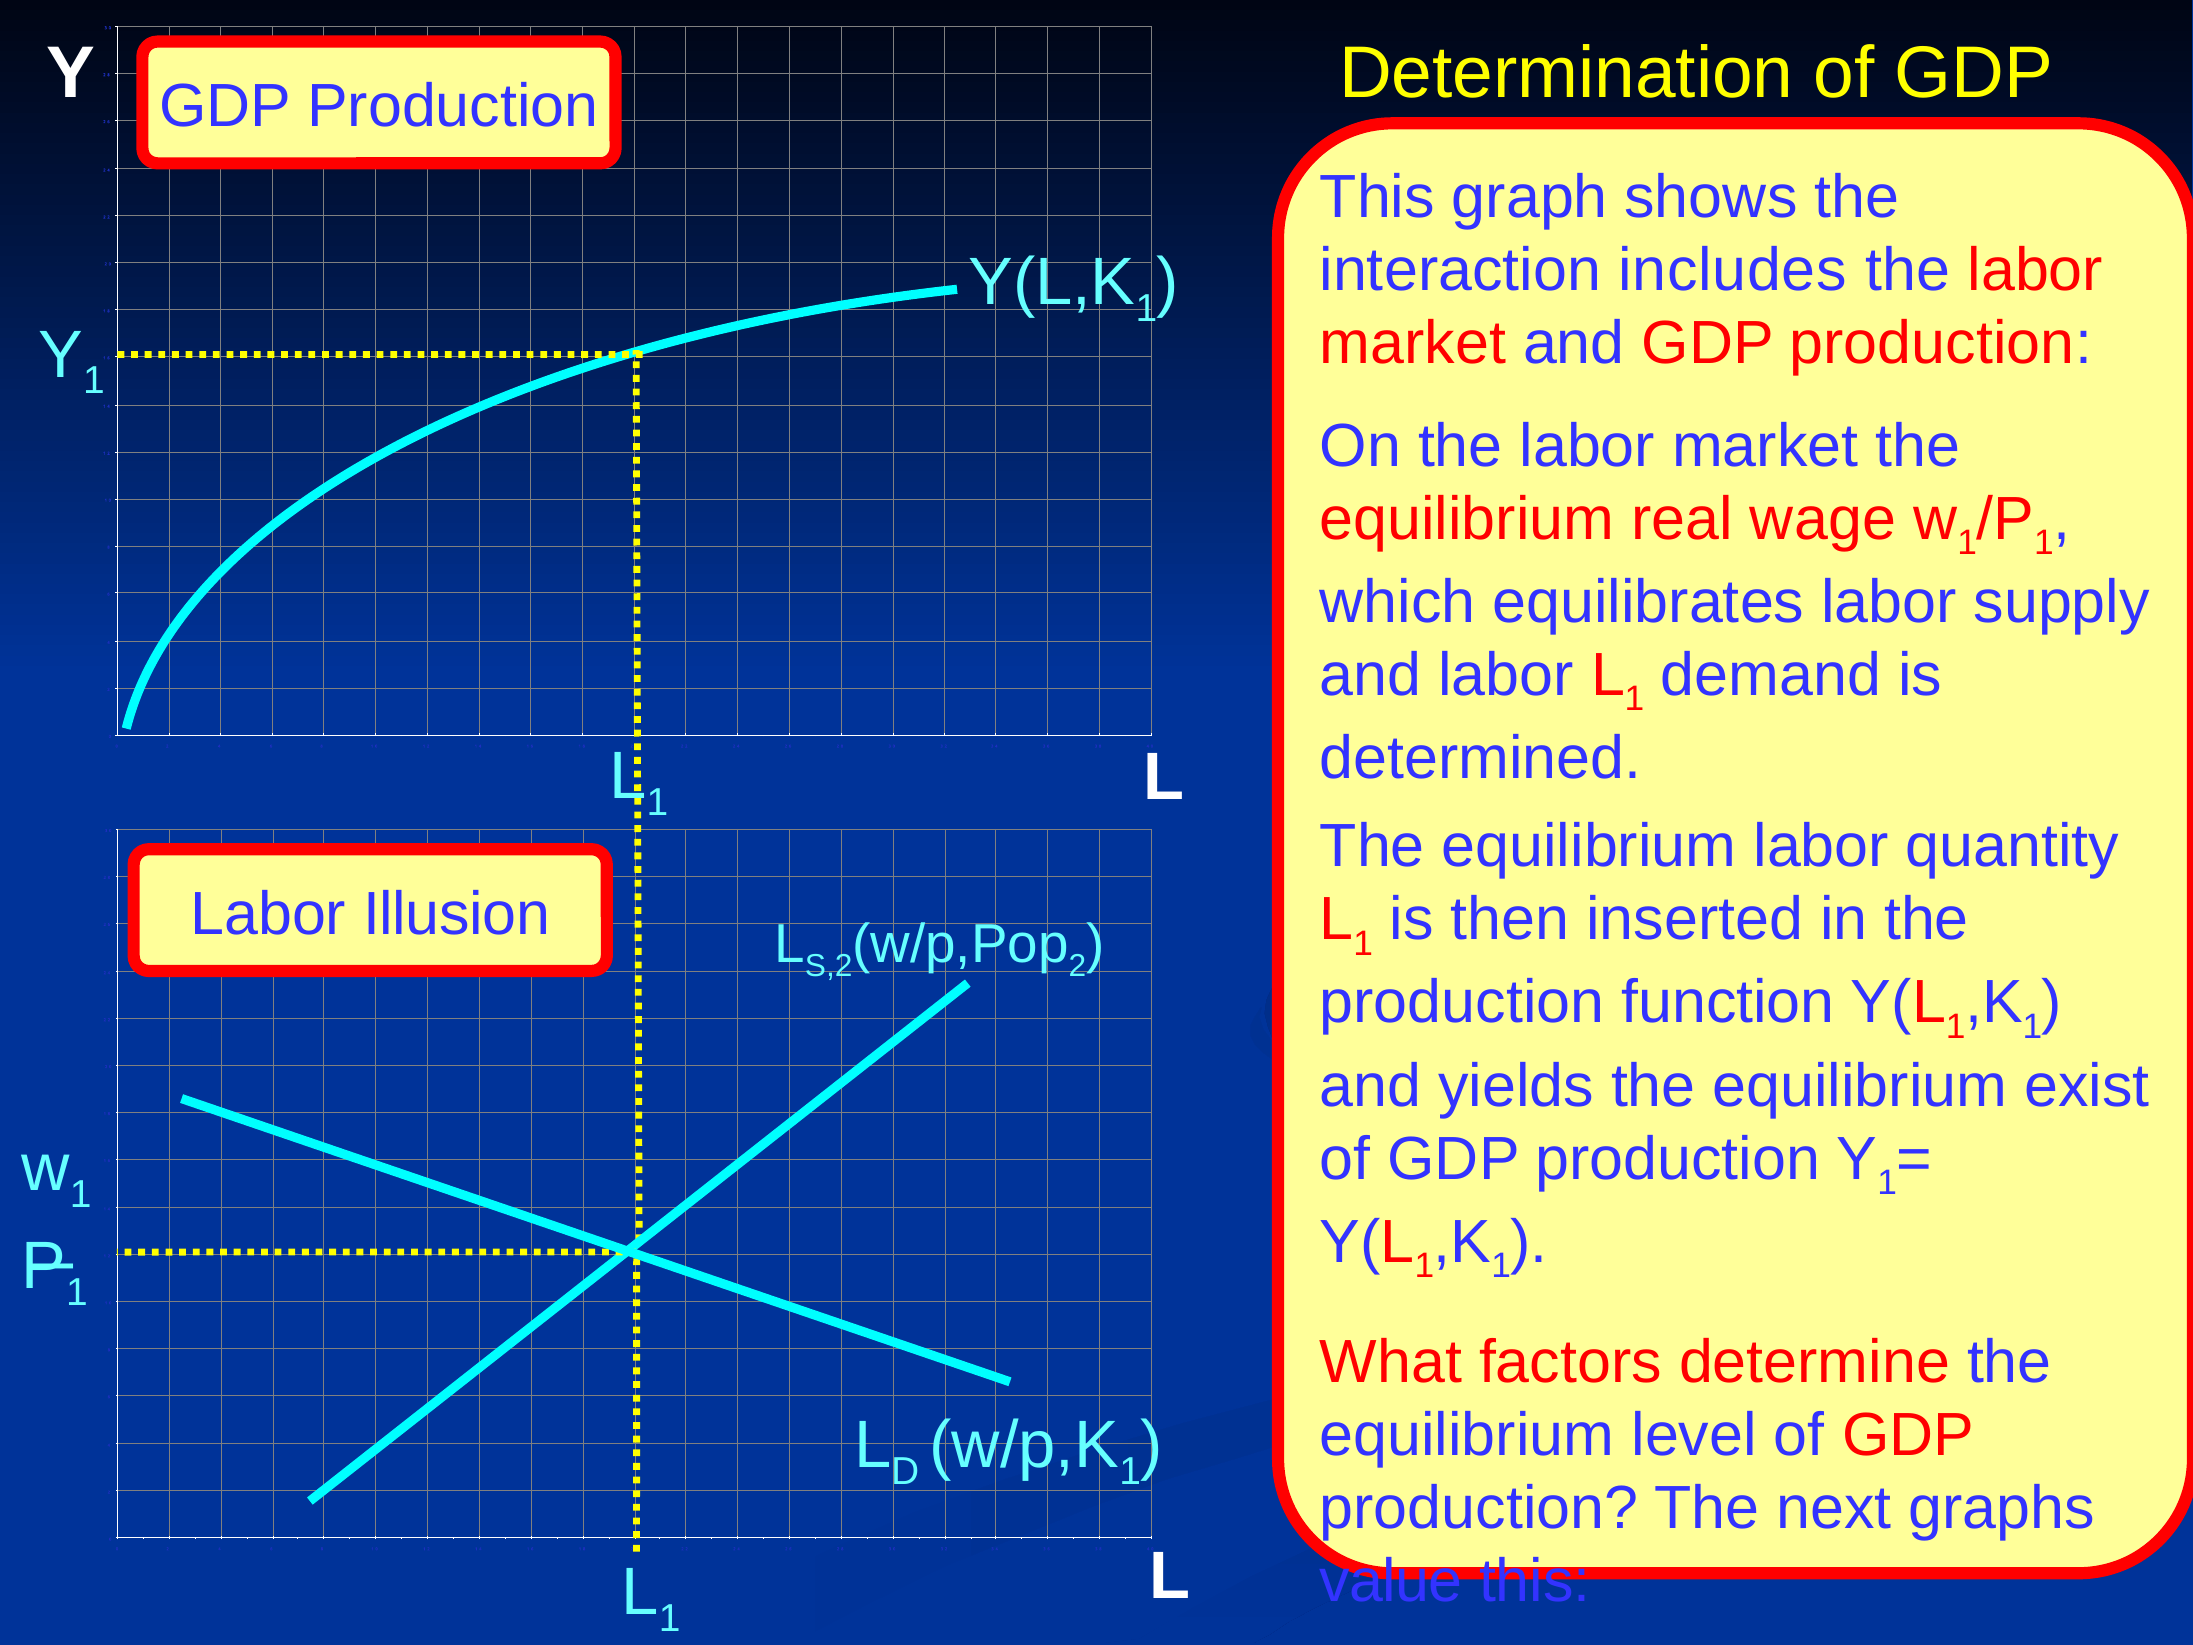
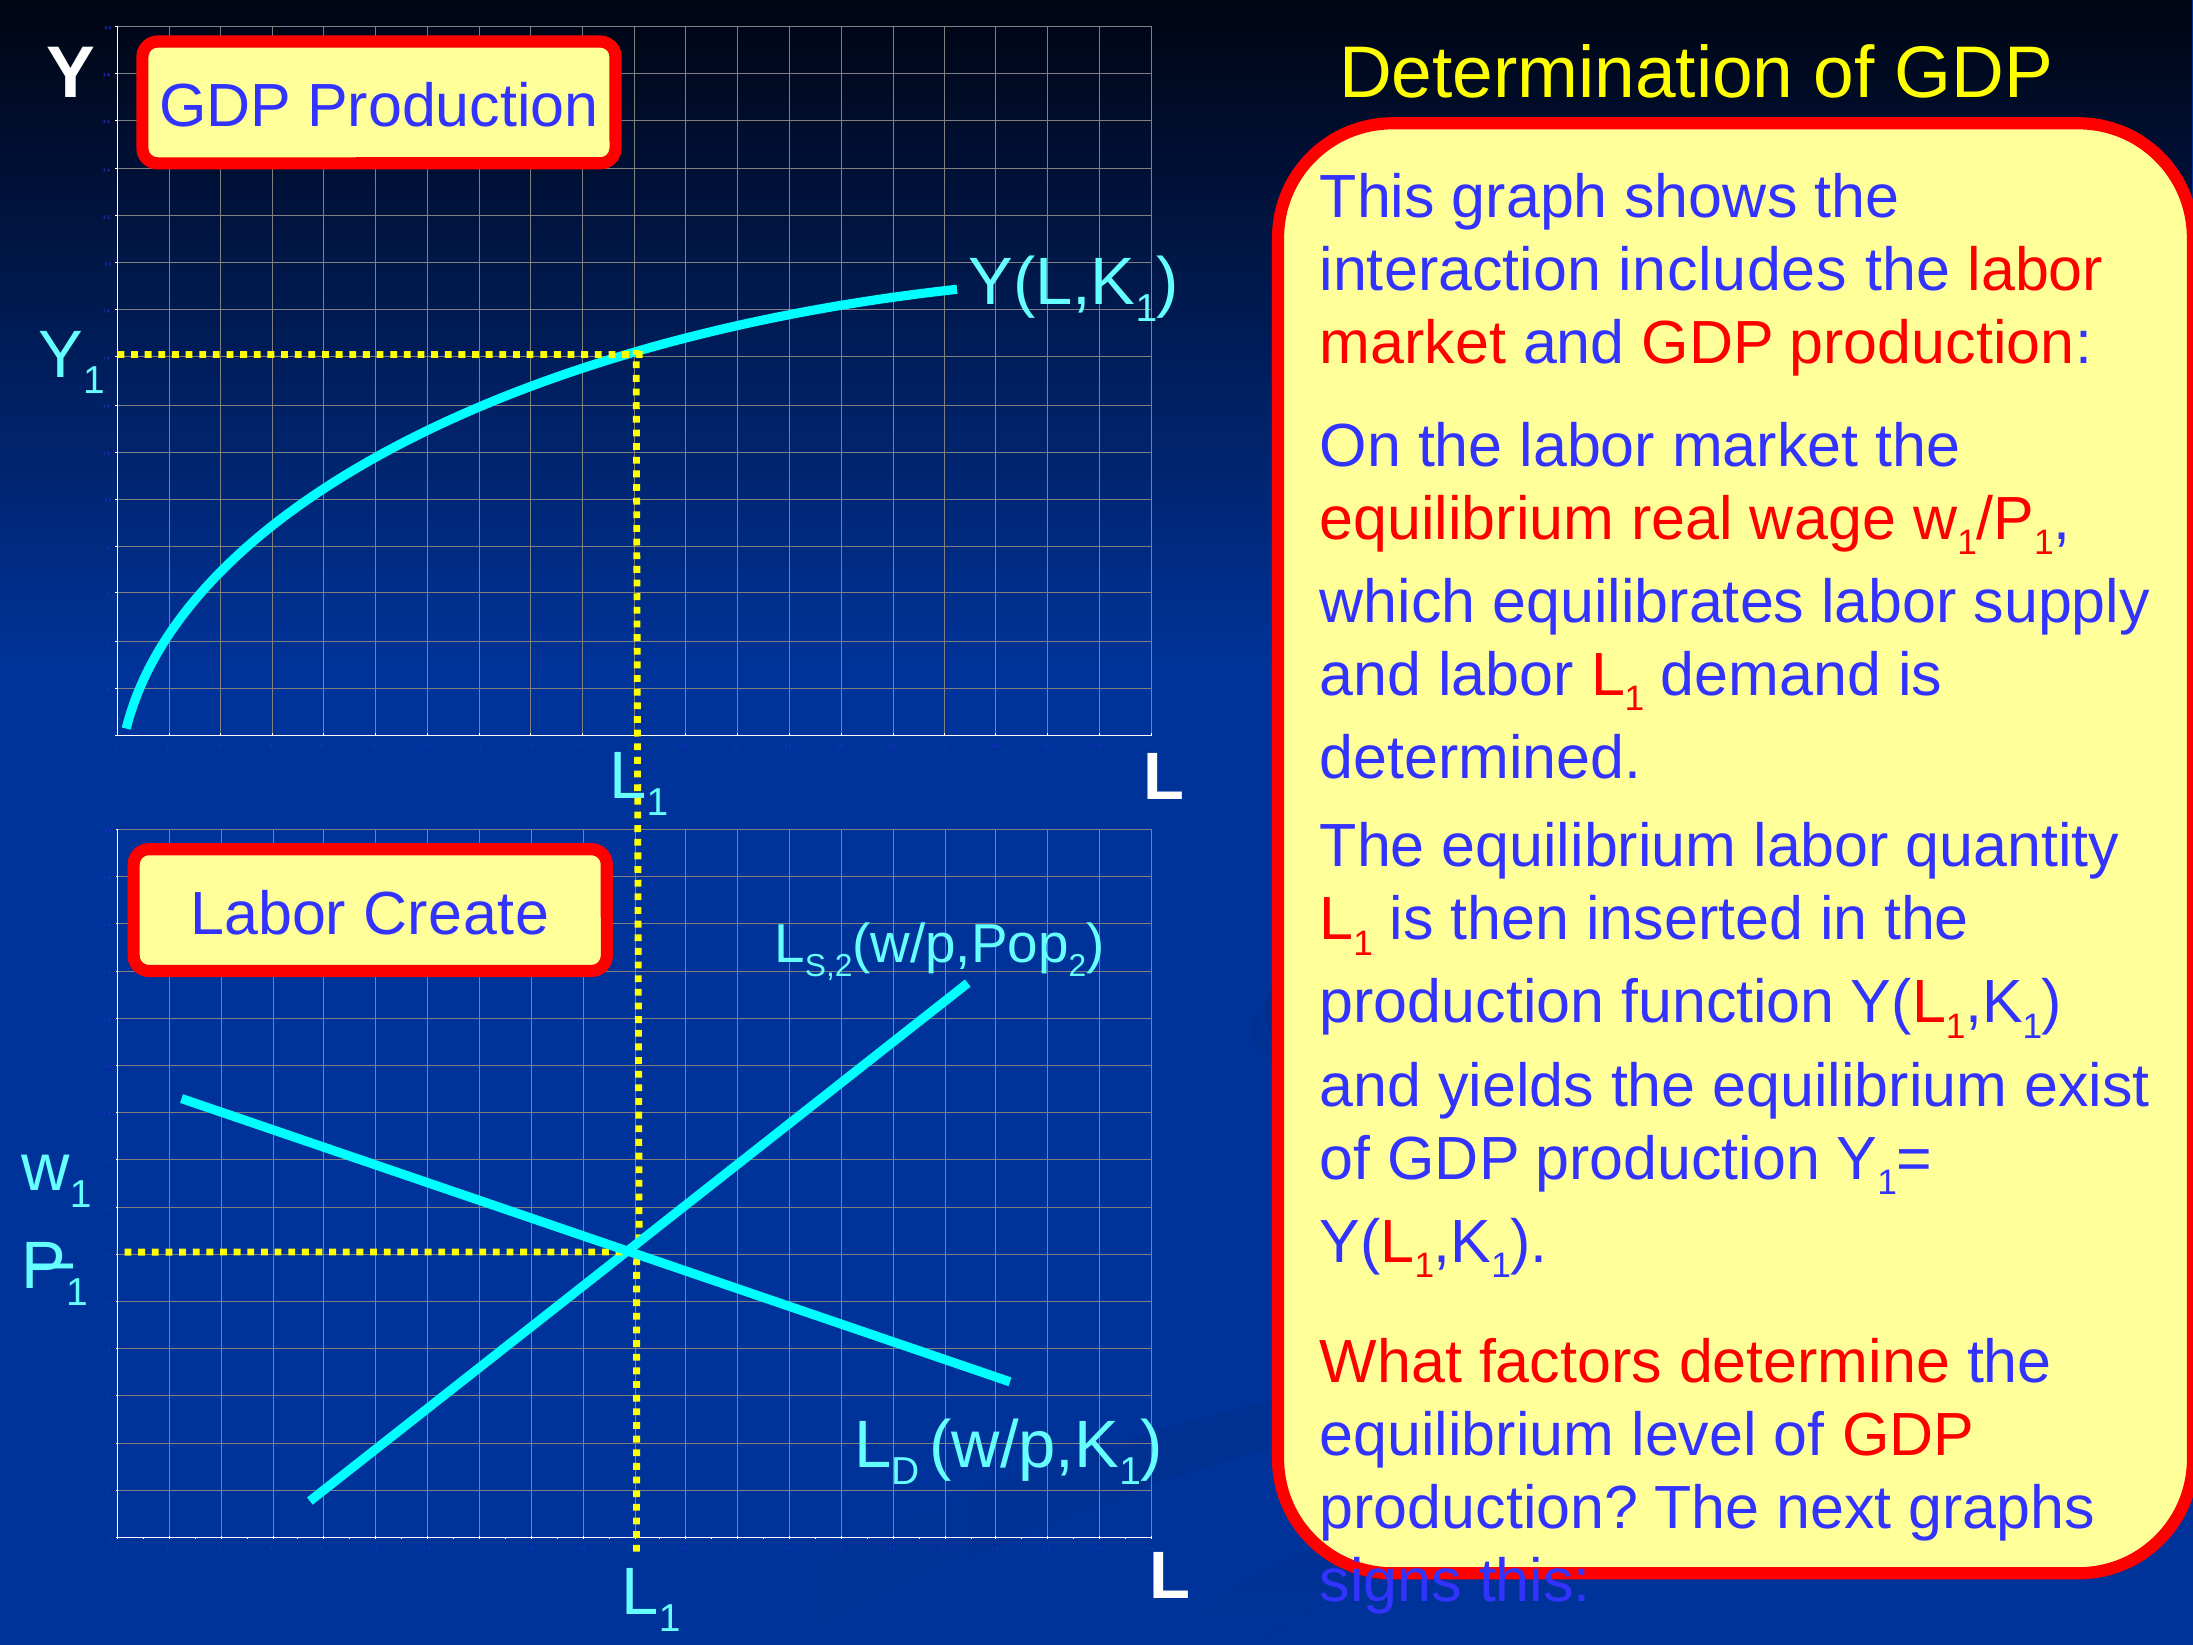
Illusion: Illusion -> Create
value: value -> signs
